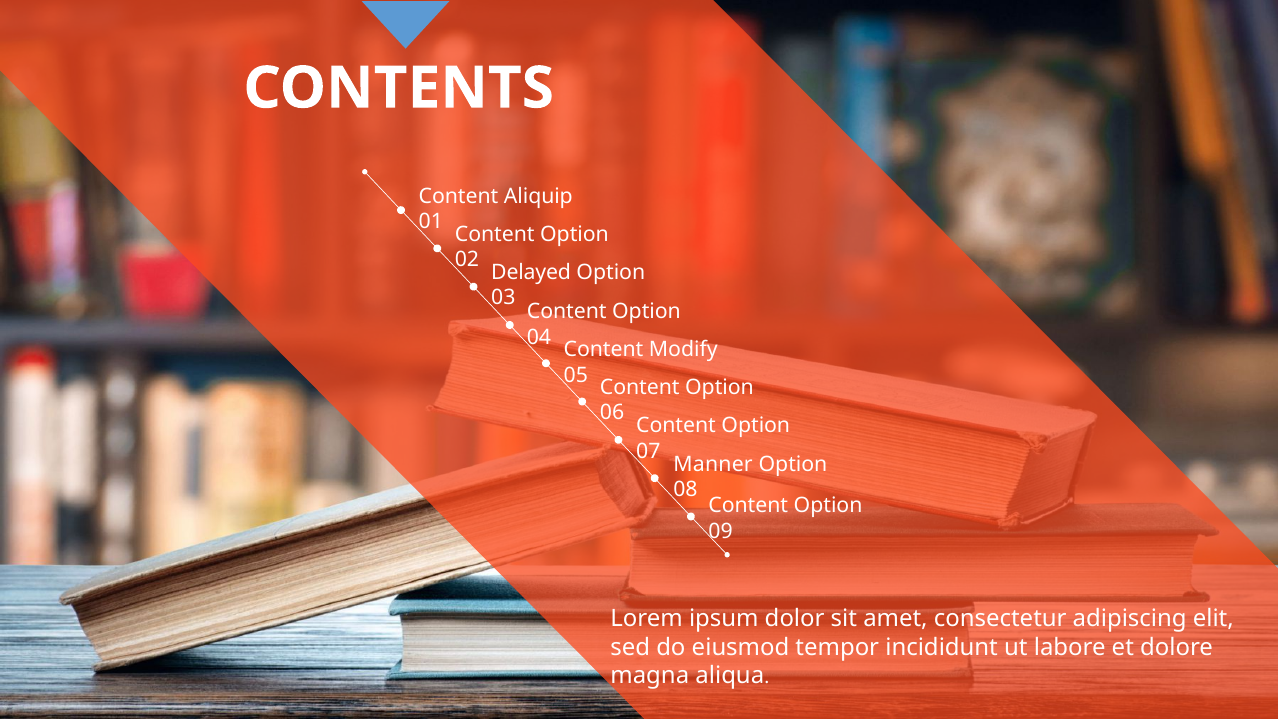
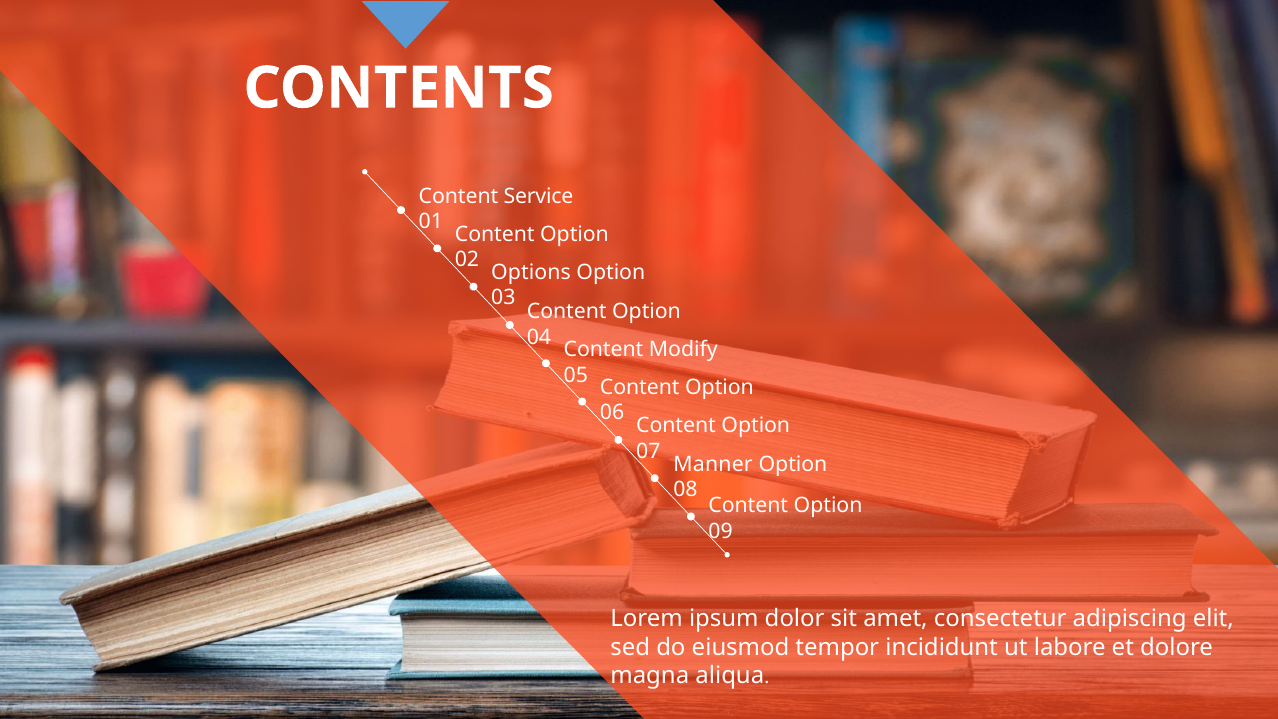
Aliquip: Aliquip -> Service
Delayed: Delayed -> Options
